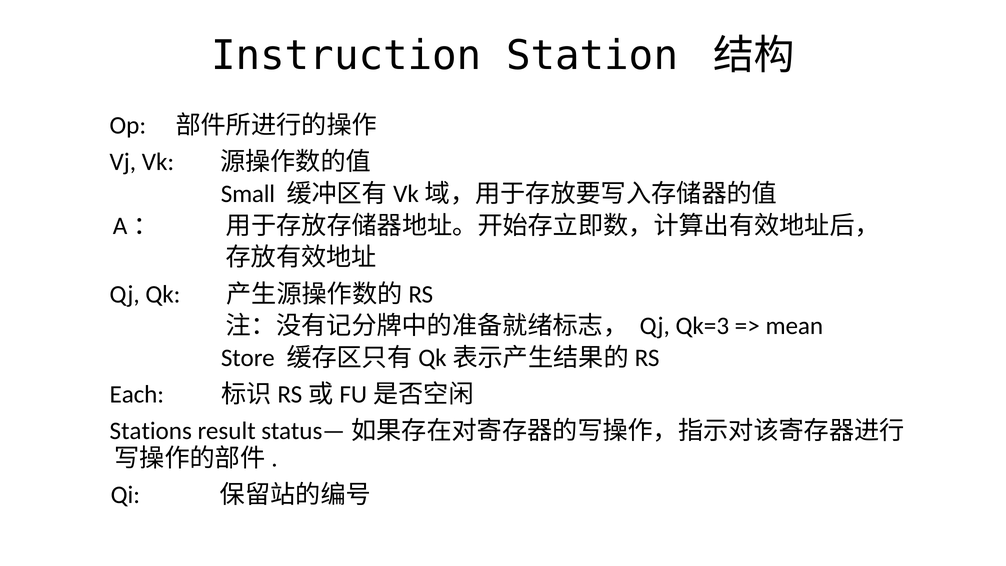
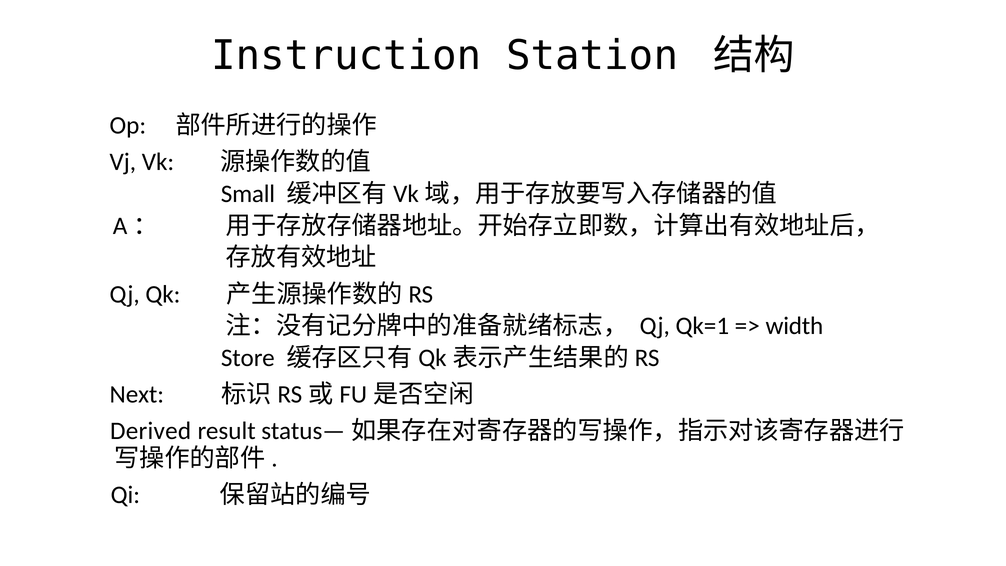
Qk=3: Qk=3 -> Qk=1
mean: mean -> width
Each: Each -> Next
Stations: Stations -> Derived
